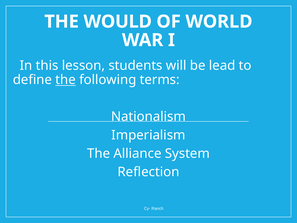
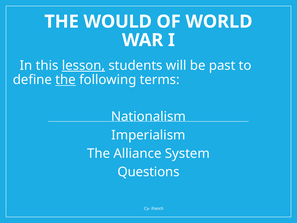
lesson underline: none -> present
lead: lead -> past
Reflection: Reflection -> Questions
